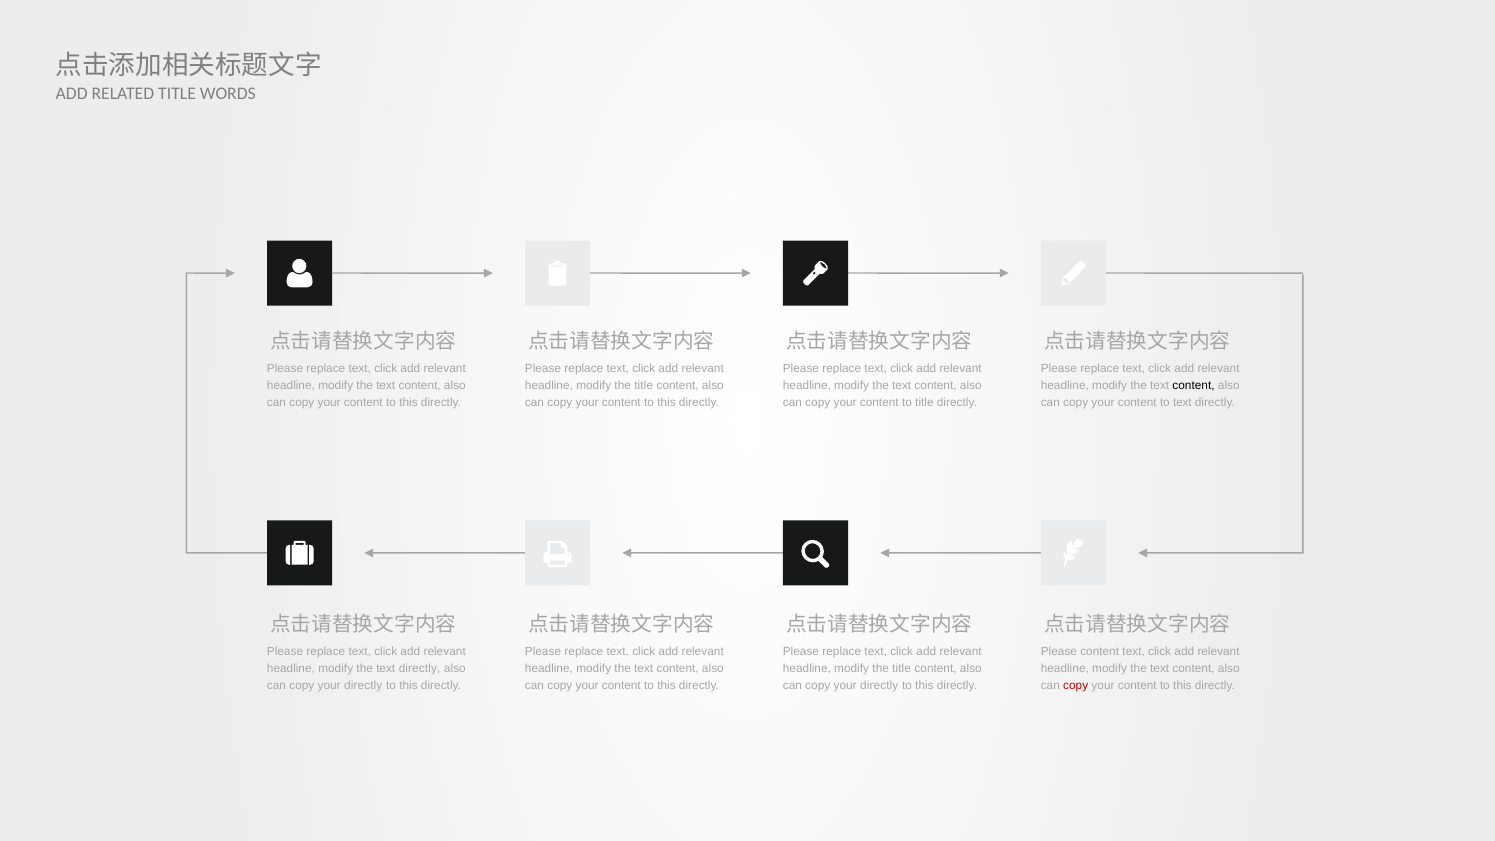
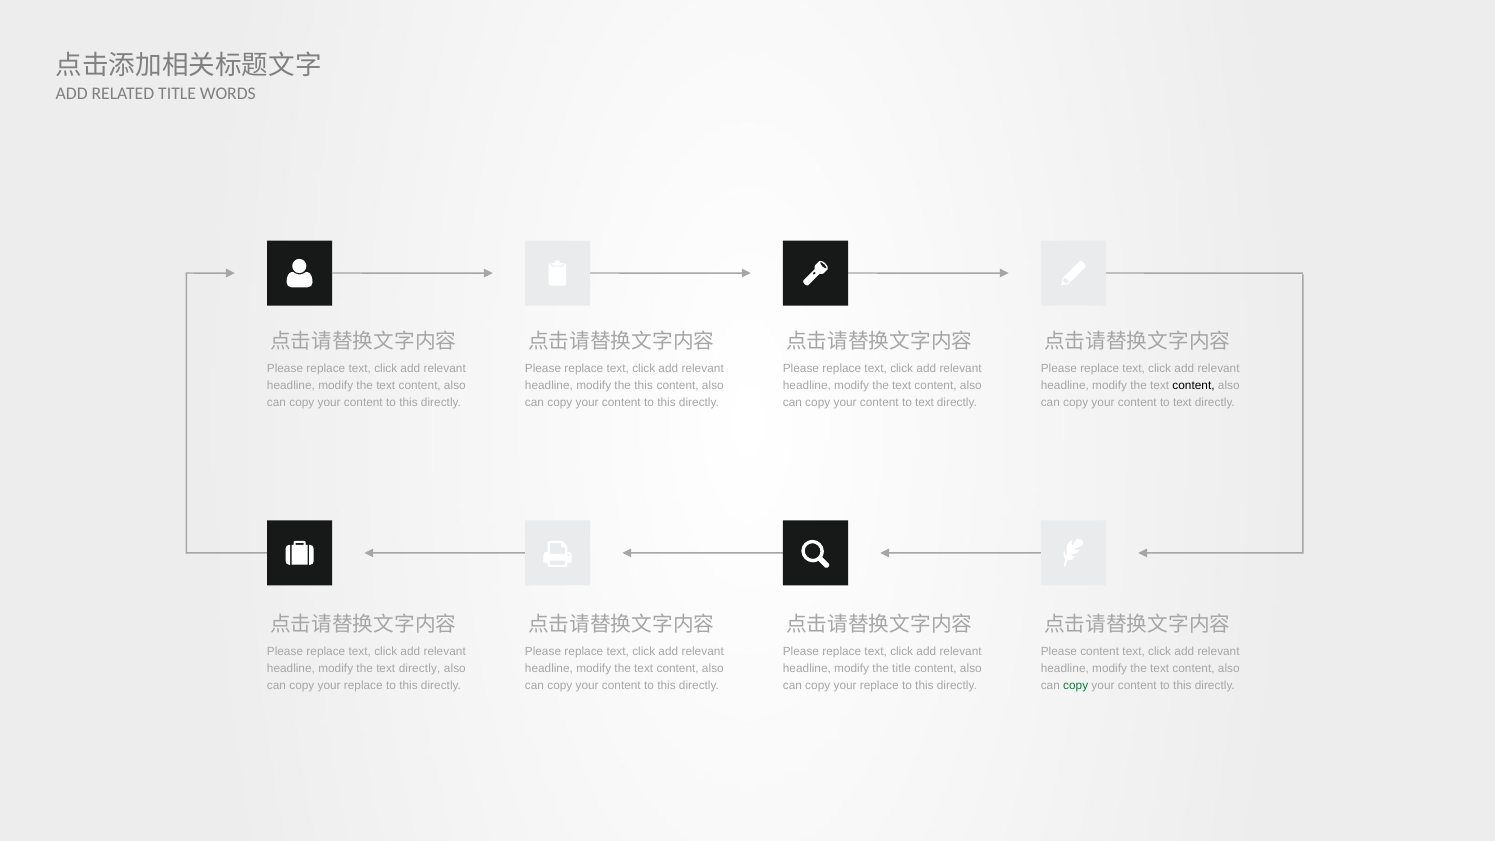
title at (644, 385): title -> this
title at (924, 402): title -> text
directly at (363, 686): directly -> replace
directly at (879, 686): directly -> replace
copy at (1076, 686) colour: red -> green
